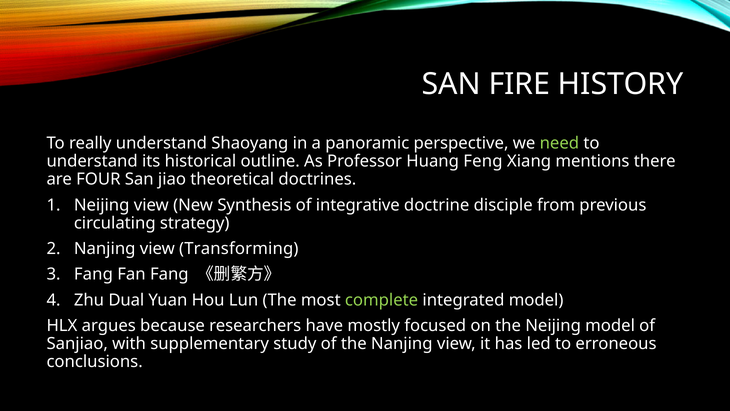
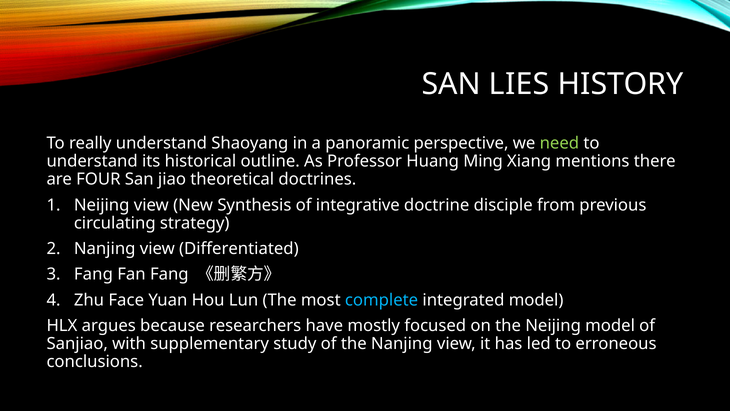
FIRE: FIRE -> LIES
Feng: Feng -> Ming
Transforming: Transforming -> Differentiated
Dual: Dual -> Face
complete colour: light green -> light blue
